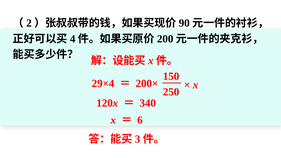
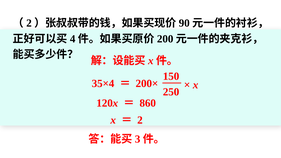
29×4: 29×4 -> 35×4
340: 340 -> 860
6 at (140, 120): 6 -> 2
